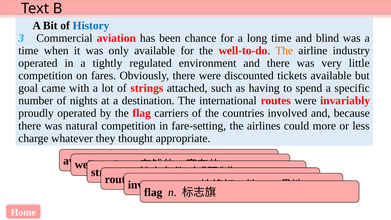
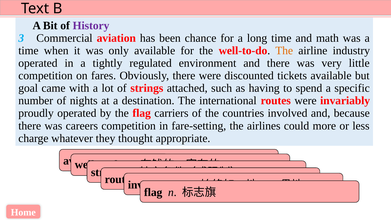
History colour: blue -> purple
blind: blind -> math
natural: natural -> careers
